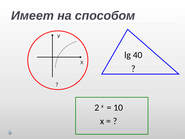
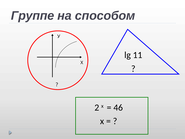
Имеет: Имеет -> Группе
40: 40 -> 11
10: 10 -> 46
